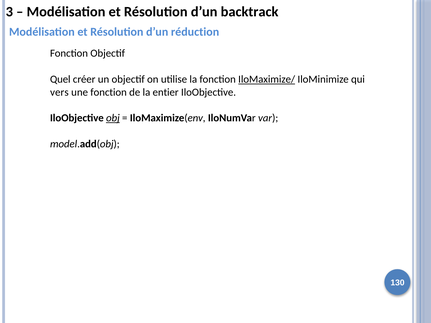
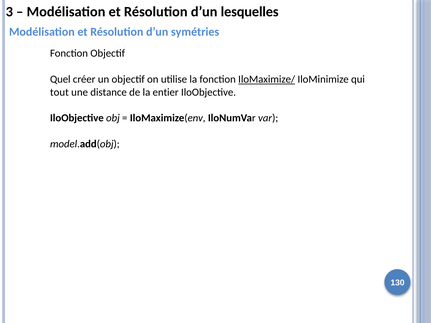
backtrack: backtrack -> lesquelles
réduction: réduction -> symétries
vers: vers -> tout
une fonction: fonction -> distance
obj underline: present -> none
